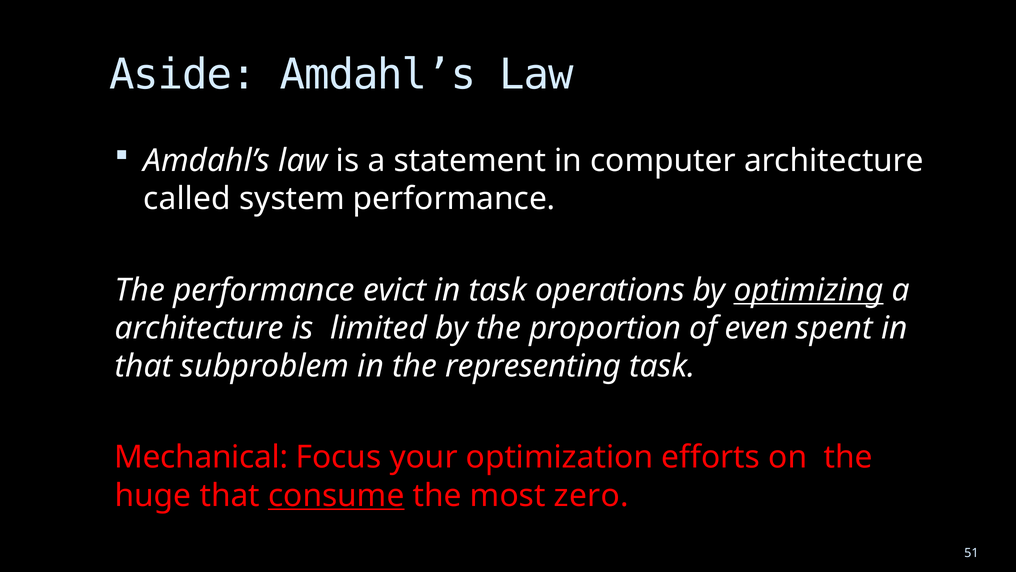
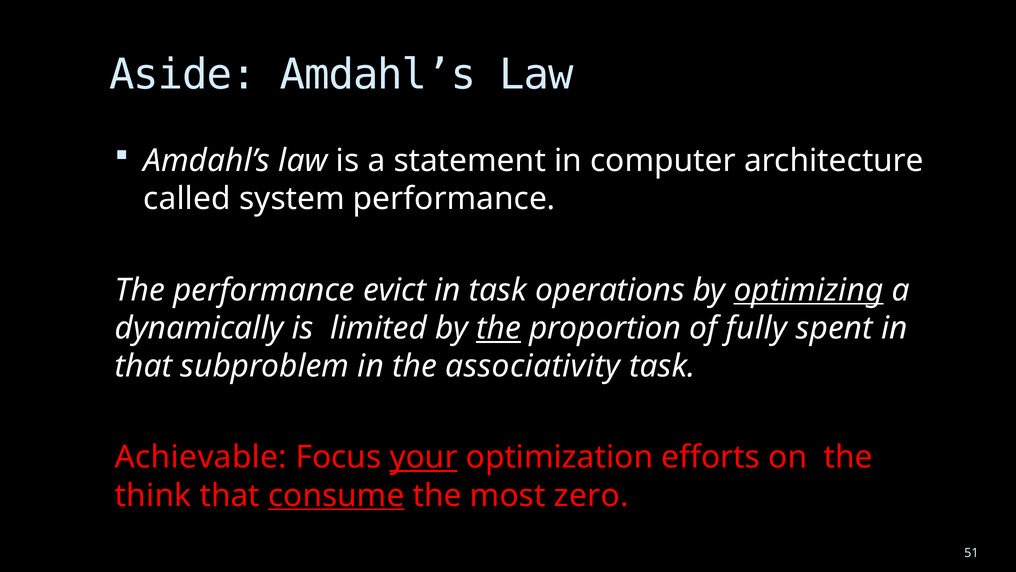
architecture at (199, 328): architecture -> dynamically
the at (499, 328) underline: none -> present
even: even -> fully
representing: representing -> associativity
Mechanical: Mechanical -> Achievable
your underline: none -> present
huge: huge -> think
